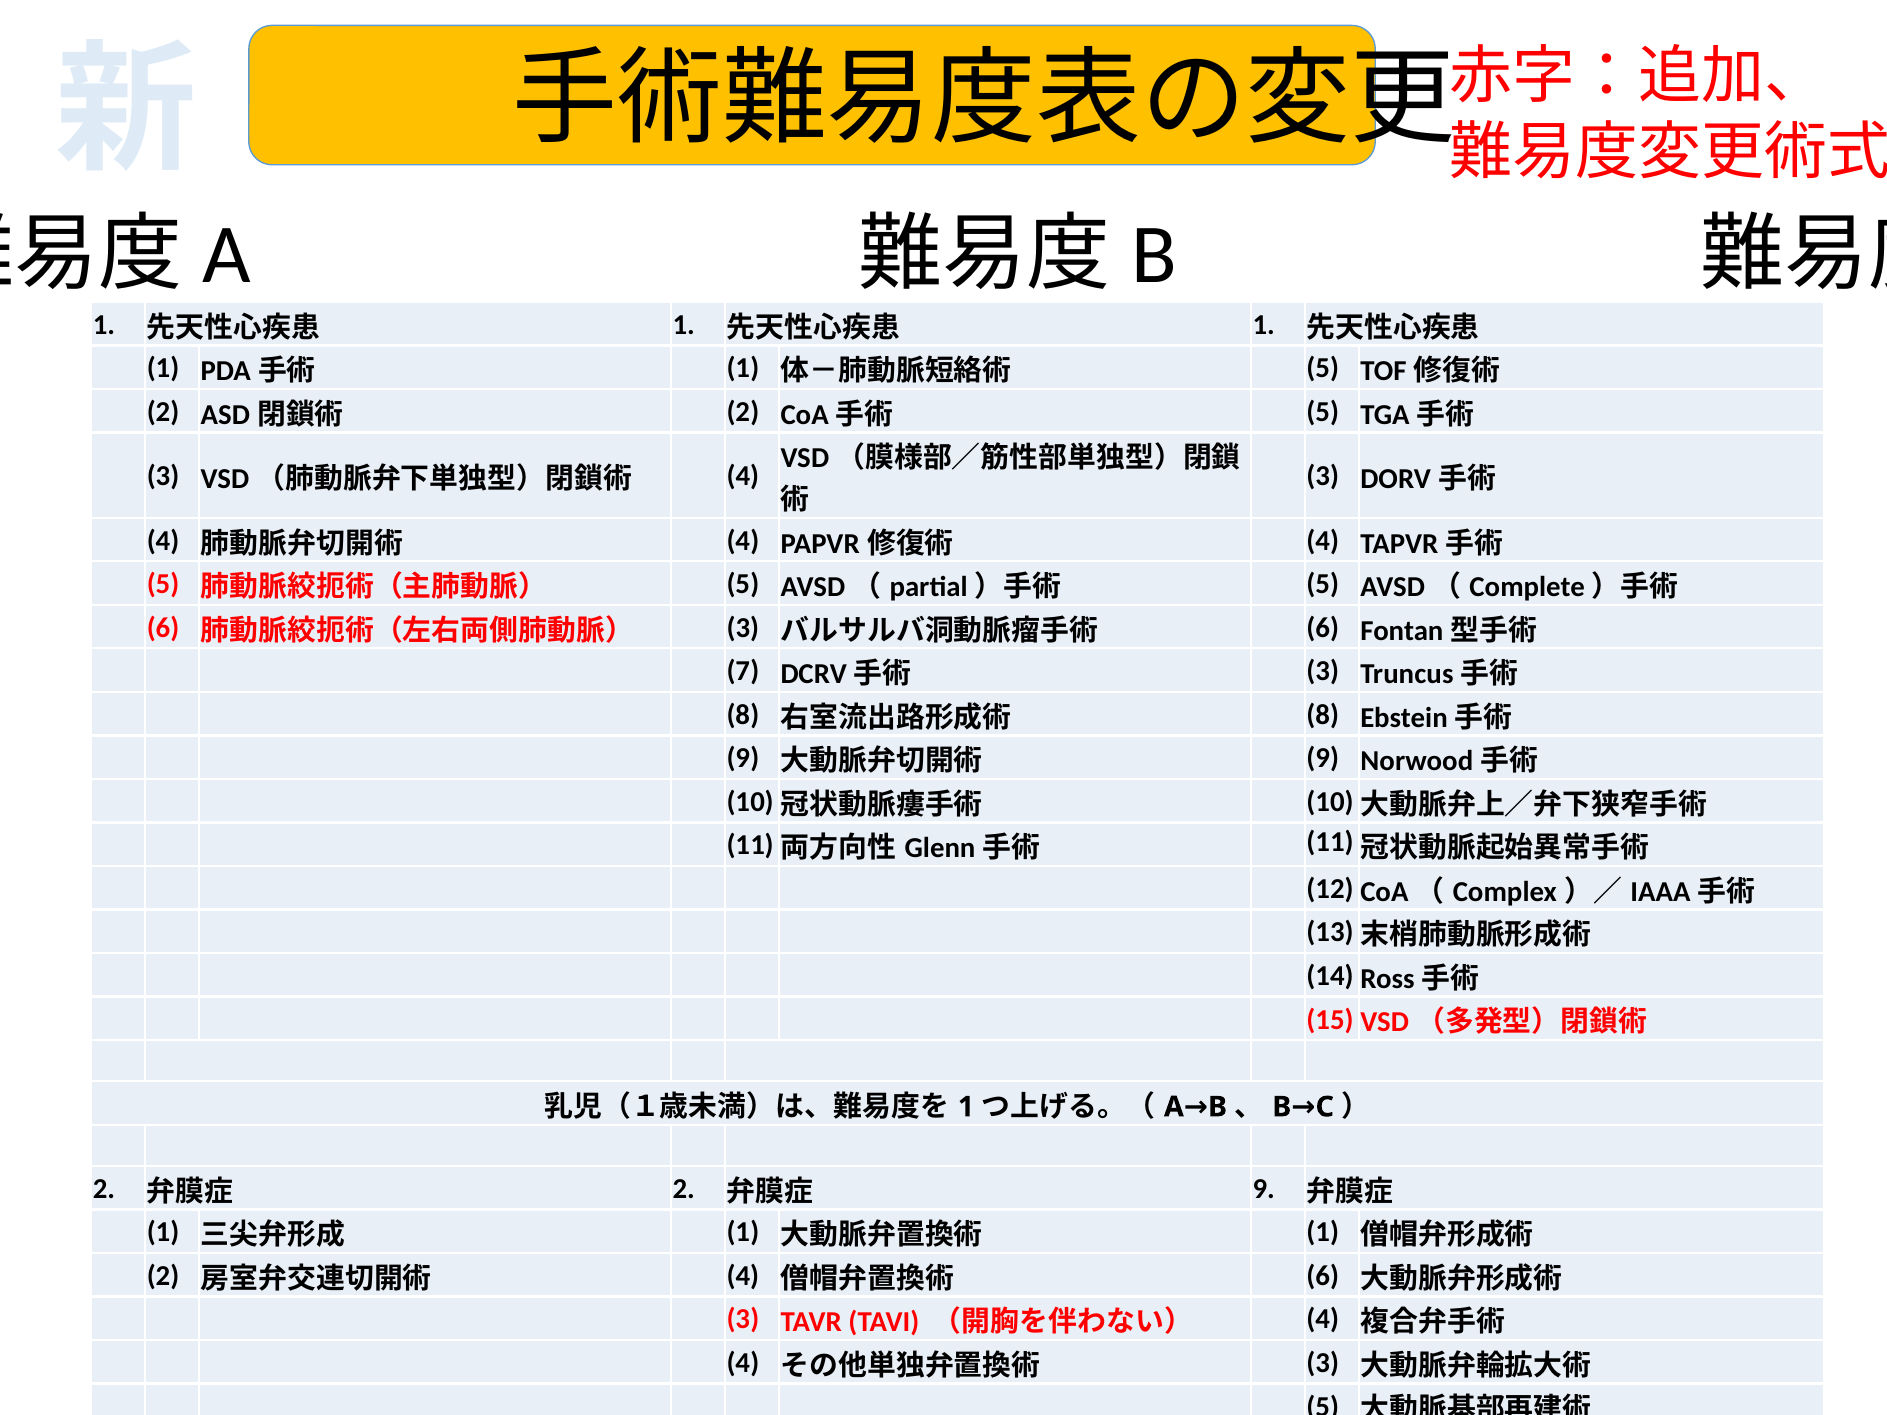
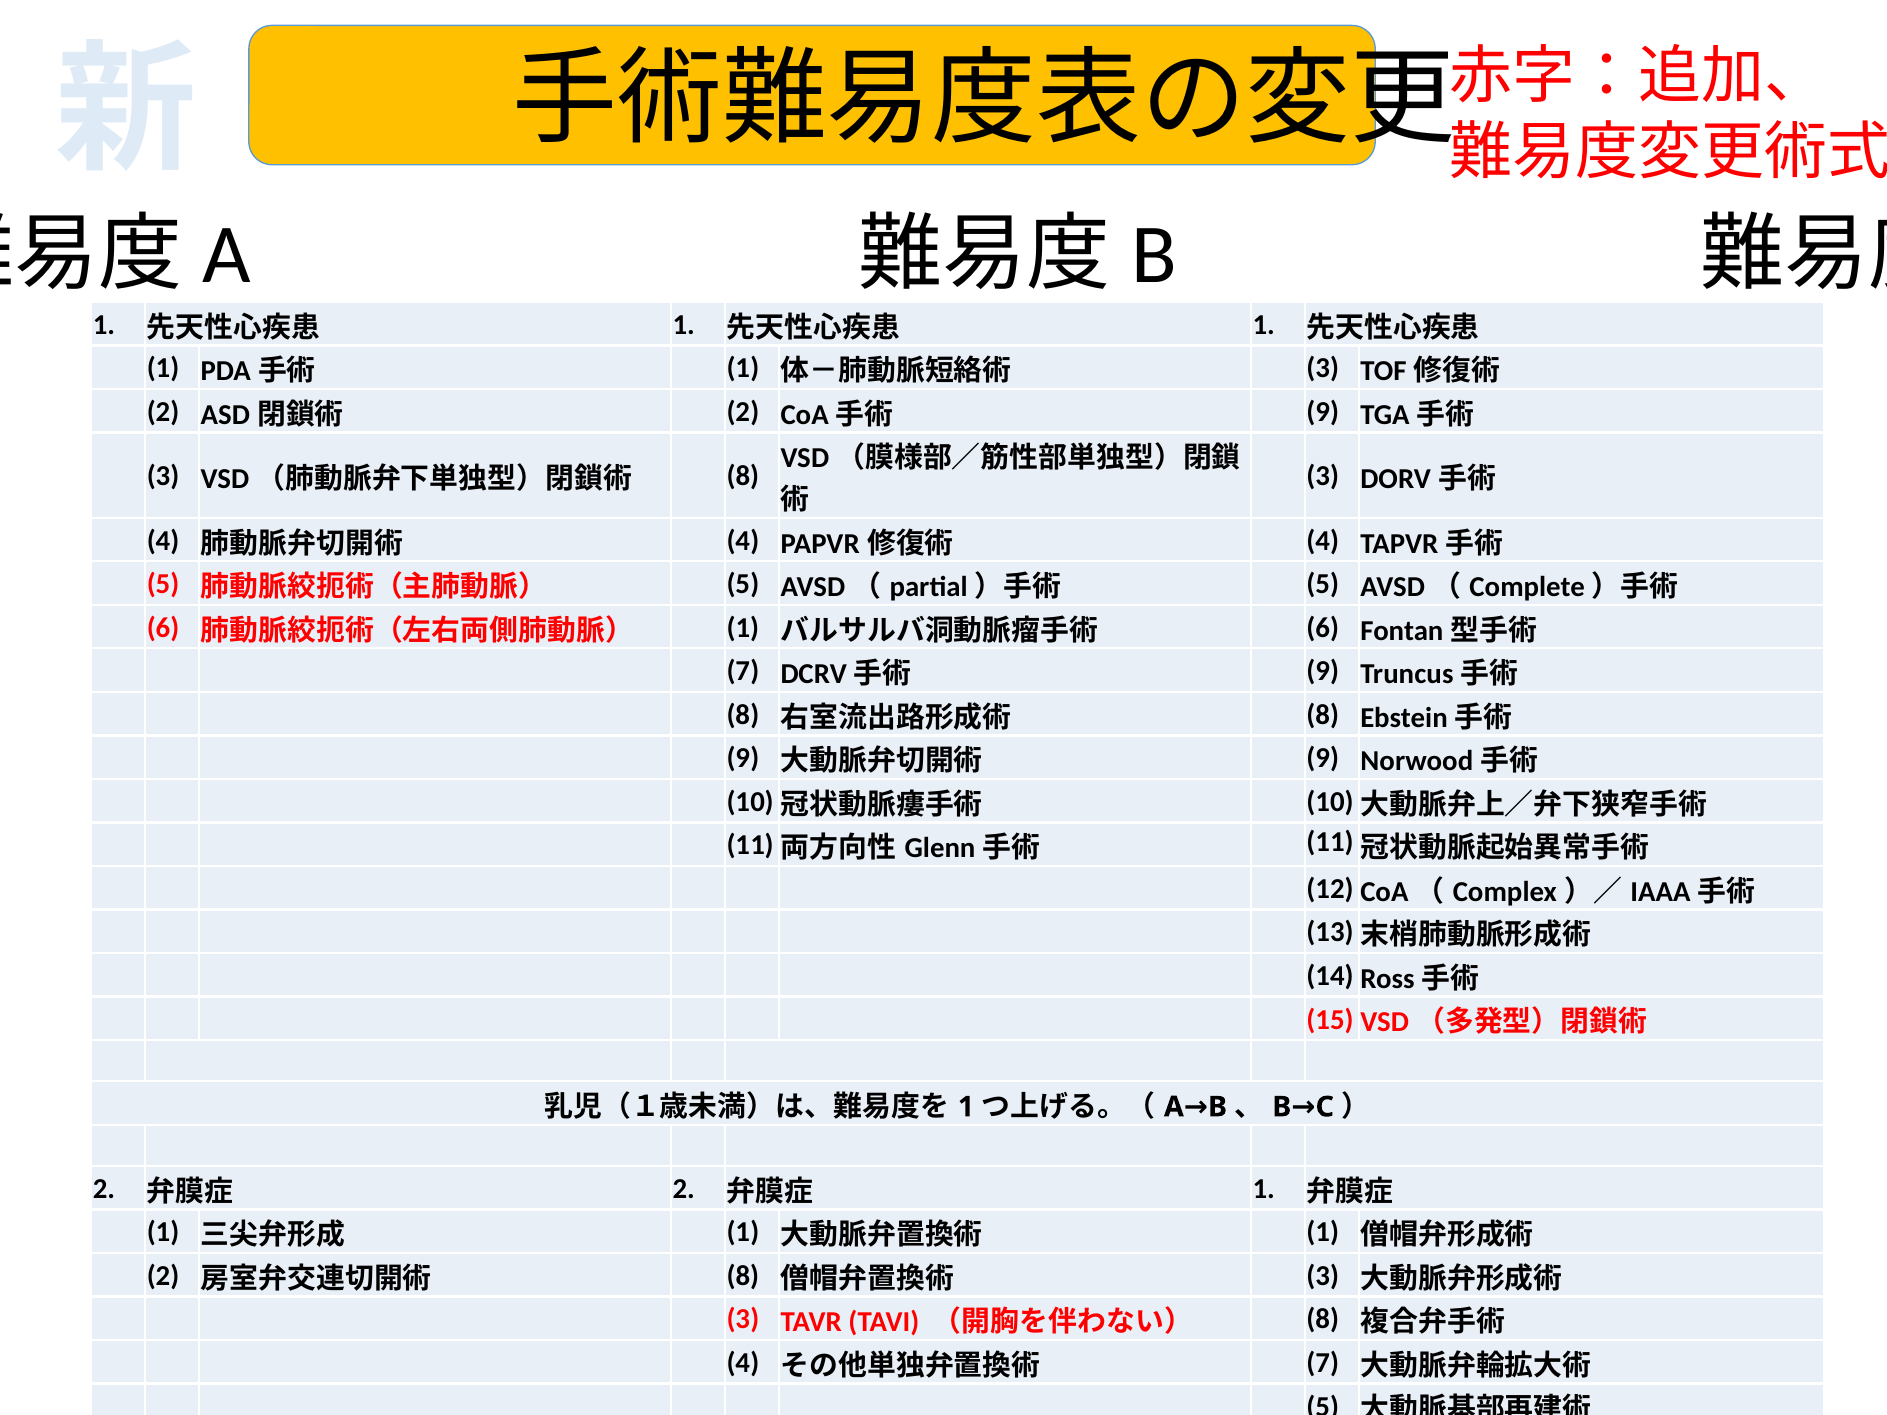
5 at (1323, 368): 5 -> 3
5 at (1323, 412): 5 -> 9
4 at (743, 476): 4 -> 8
3 at (743, 628): 3 -> 1
3 at (1323, 671): 3 -> 9
9 at (1264, 1189): 9 -> 1
4 at (743, 1276): 4 -> 8
6 at (1323, 1276): 6 -> 3
4 at (1323, 1320): 4 -> 8
3 at (1323, 1363): 3 -> 7
